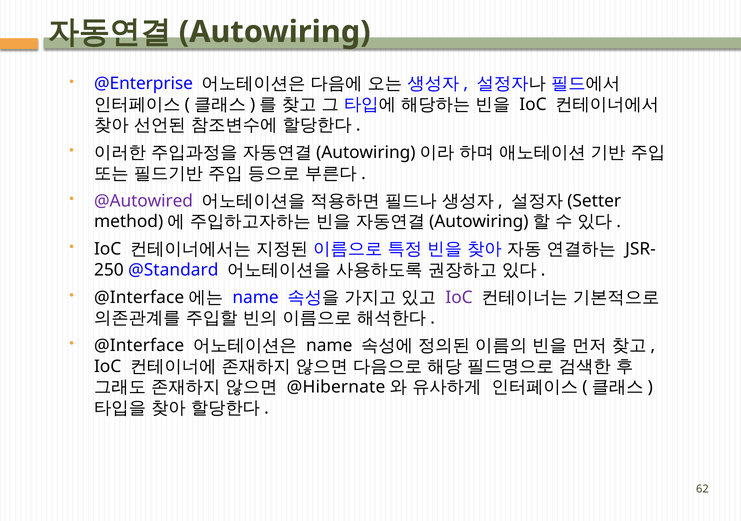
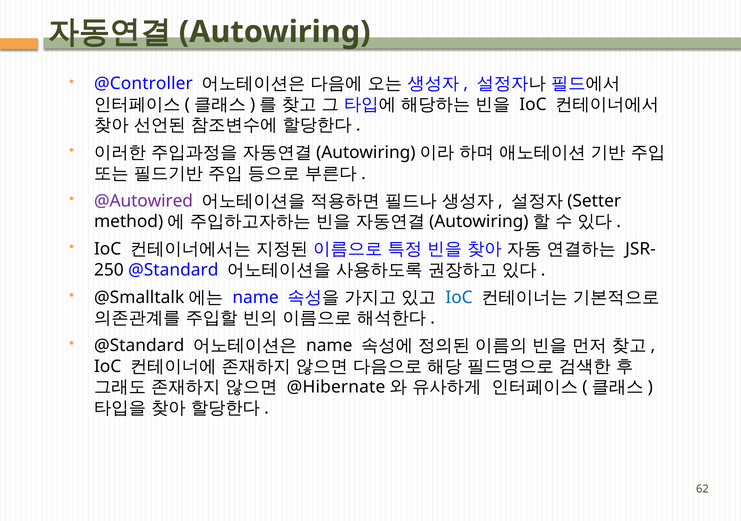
@Enterprise: @Enterprise -> @Controller
@Interface at (139, 298): @Interface -> @Smalltalk
IoC at (459, 298) colour: purple -> blue
@Interface at (139, 346): @Interface -> @Standard
